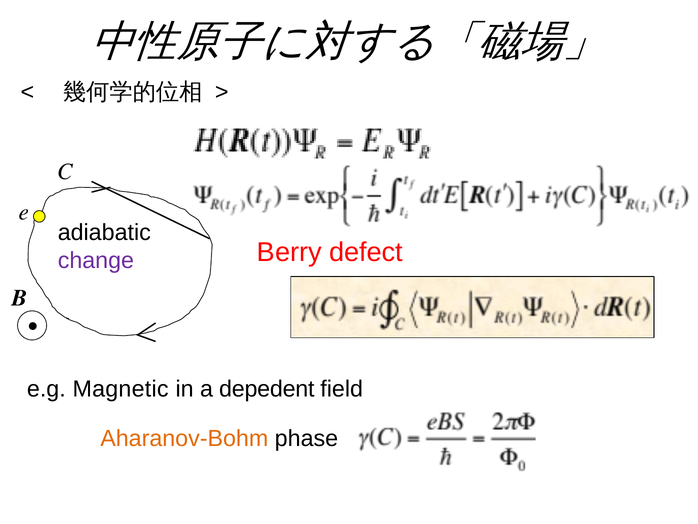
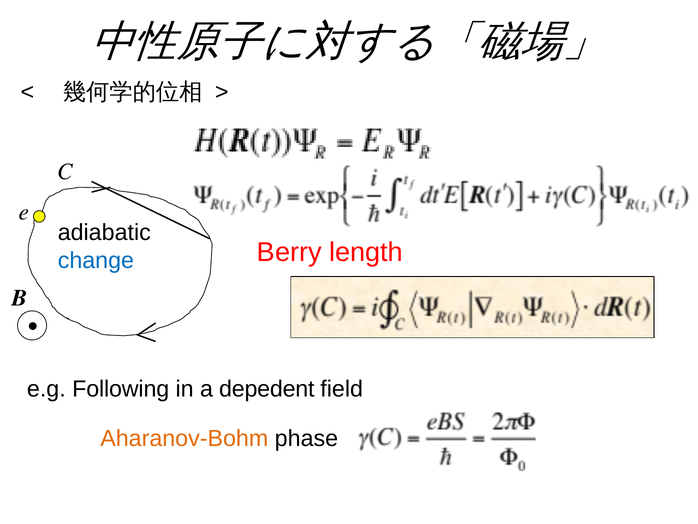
change colour: purple -> blue
defect: defect -> length
Magnetic: Magnetic -> Following
